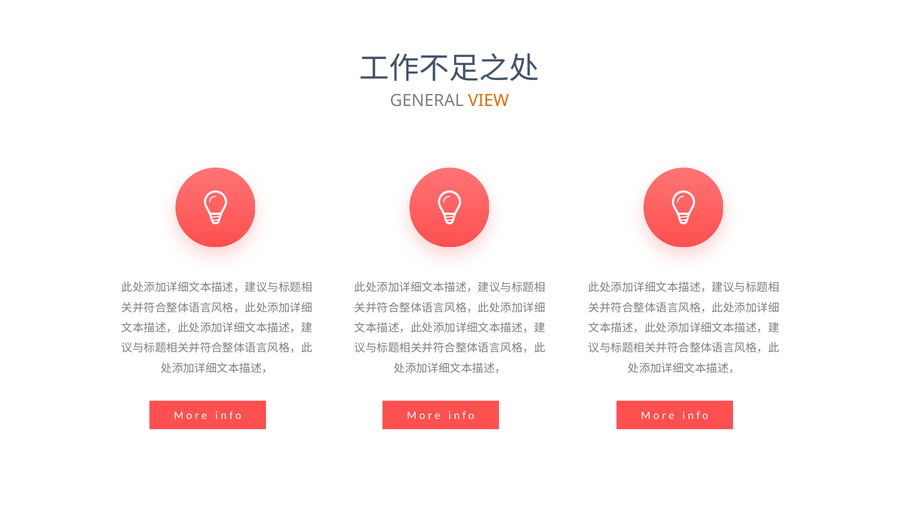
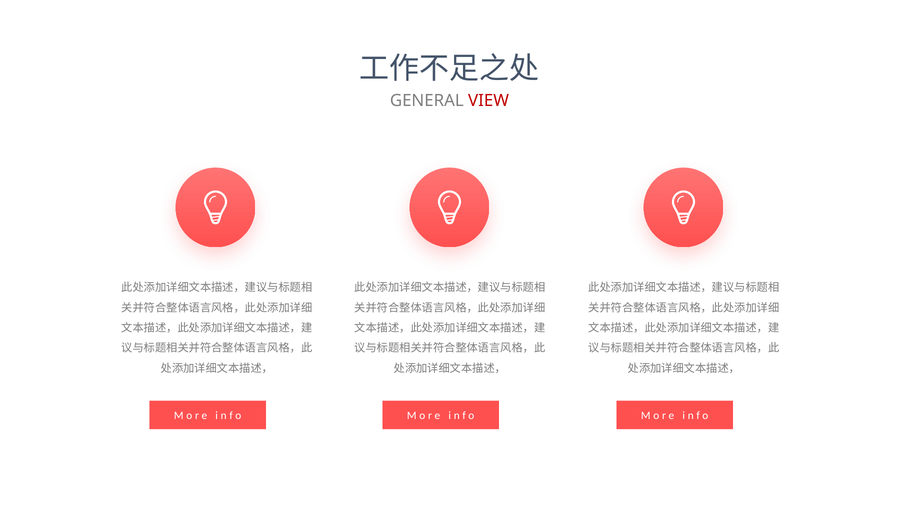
VIEW colour: orange -> red
